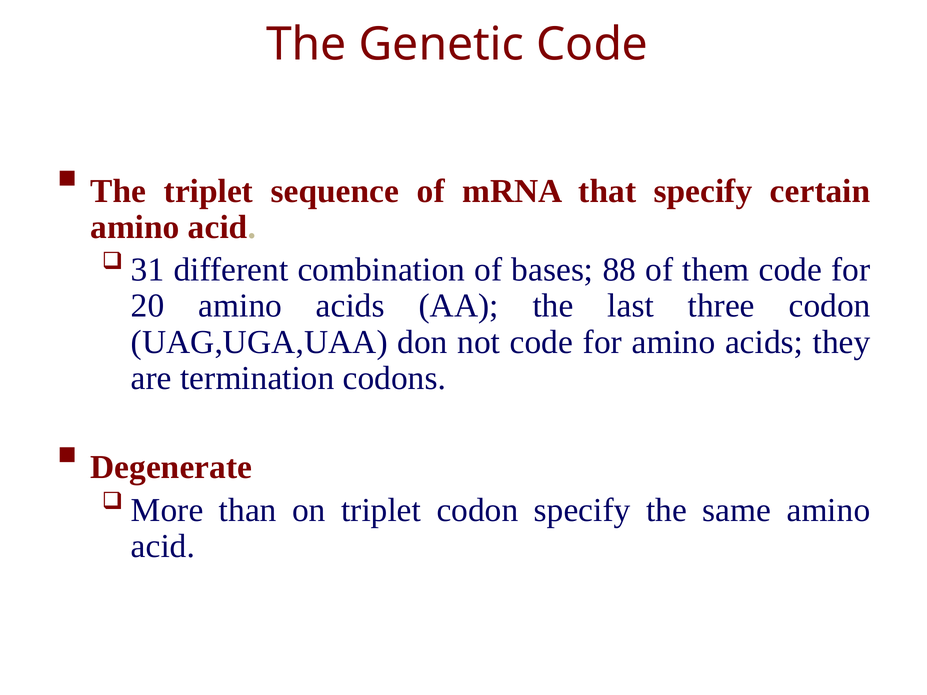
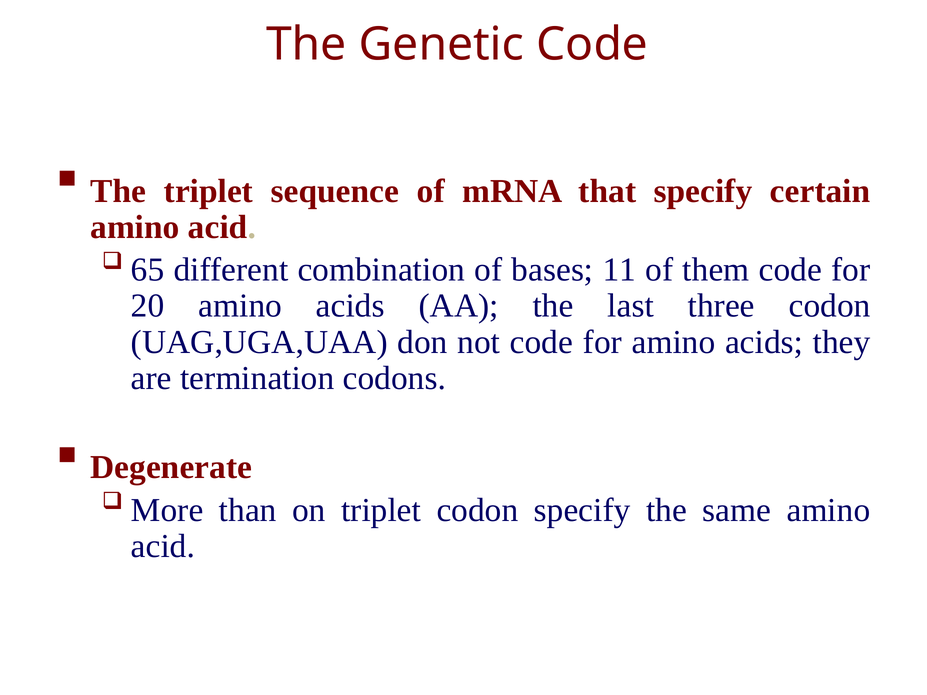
31: 31 -> 65
88: 88 -> 11
